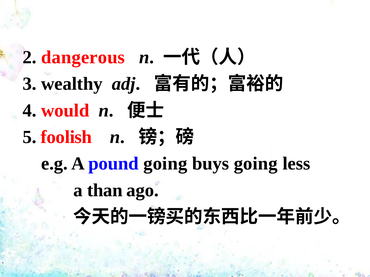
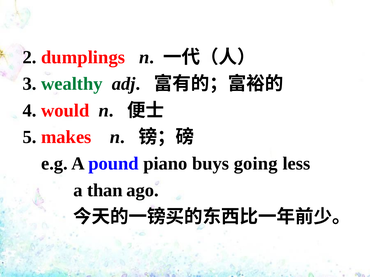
dangerous: dangerous -> dumplings
wealthy colour: black -> green
foolish: foolish -> makes
pound going: going -> piano
